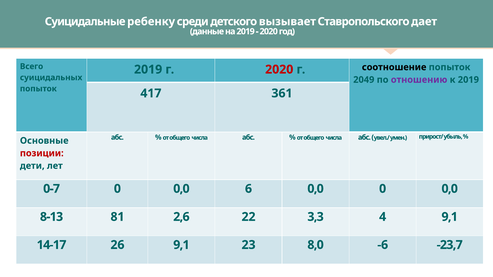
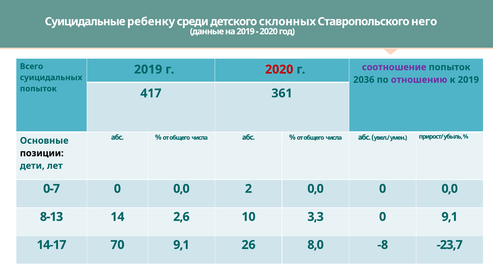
вызывает: вызывает -> склонных
дает: дает -> него
соотношение colour: black -> purple
2049: 2049 -> 2036
позиции colour: red -> black
6: 6 -> 2
81: 81 -> 14
22: 22 -> 10
3,3 4: 4 -> 0
26: 26 -> 70
23: 23 -> 26
-6: -6 -> -8
